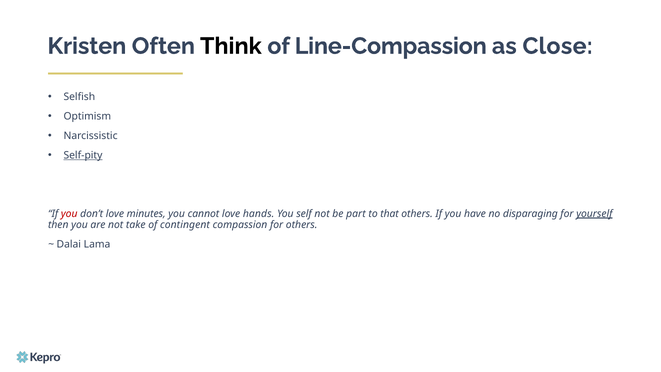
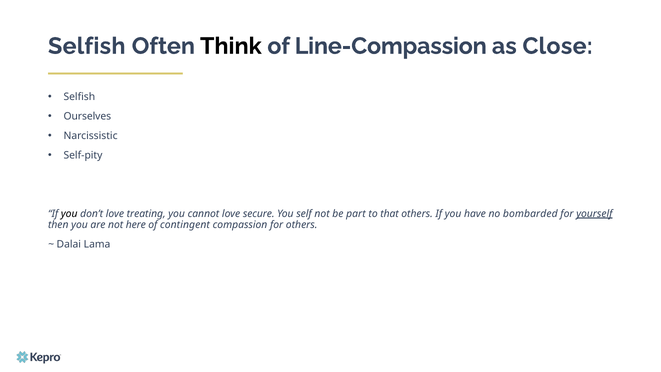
Kristen at (87, 46): Kristen -> Selfish
Optimism: Optimism -> Ourselves
Self-pity underline: present -> none
you at (69, 213) colour: red -> black
minutes: minutes -> treating
hands: hands -> secure
disparaging: disparaging -> bombarded
take: take -> here
